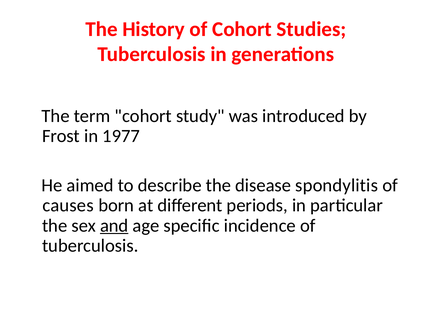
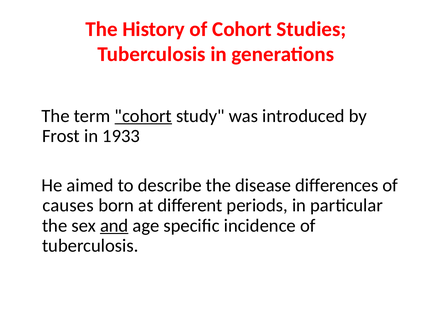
cohort at (143, 116) underline: none -> present
1977: 1977 -> 1933
spondylitis: spondylitis -> differences
